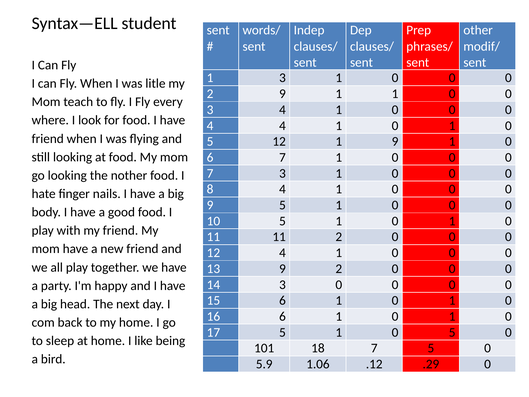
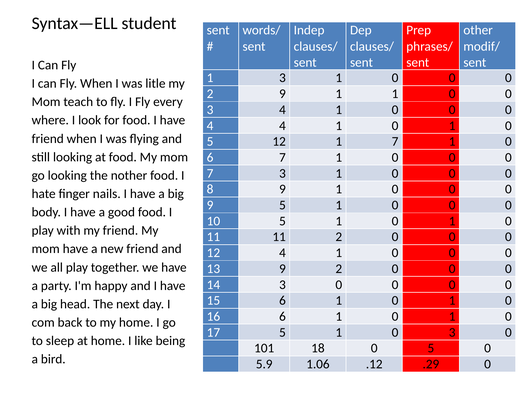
1 9: 9 -> 7
8 4: 4 -> 9
5 1 0 5: 5 -> 3
18 7: 7 -> 0
